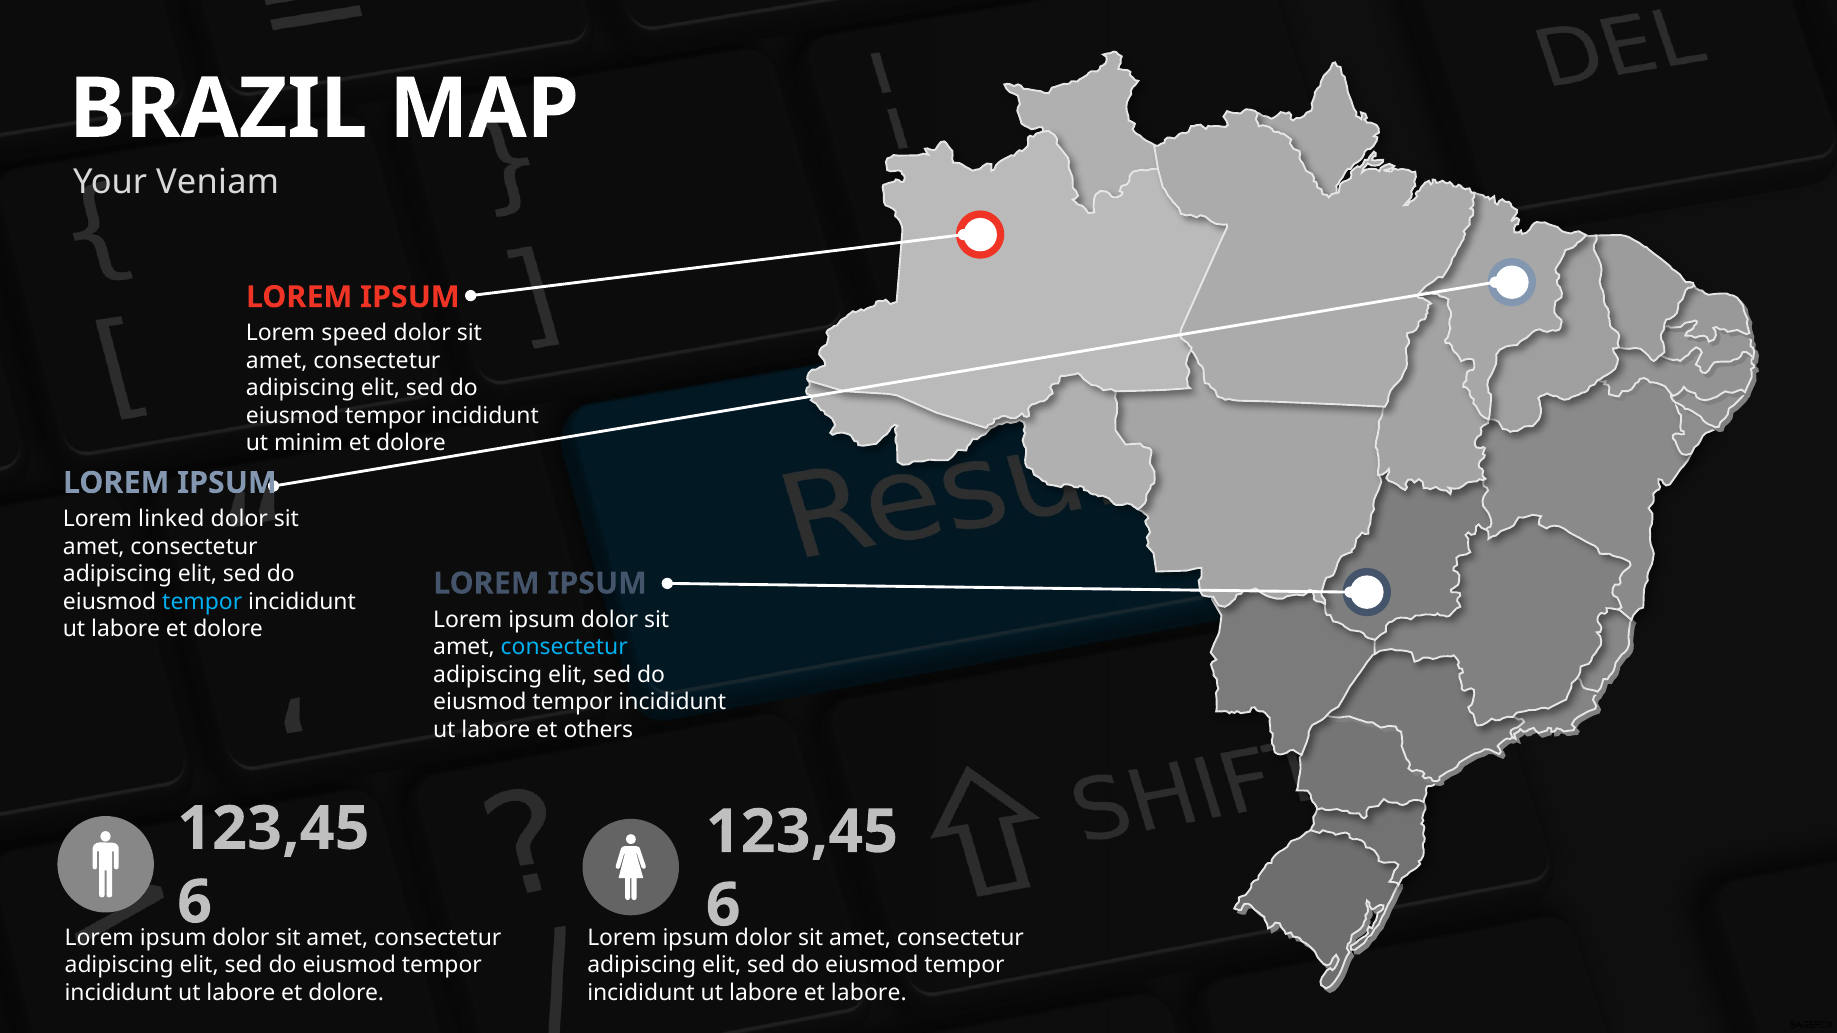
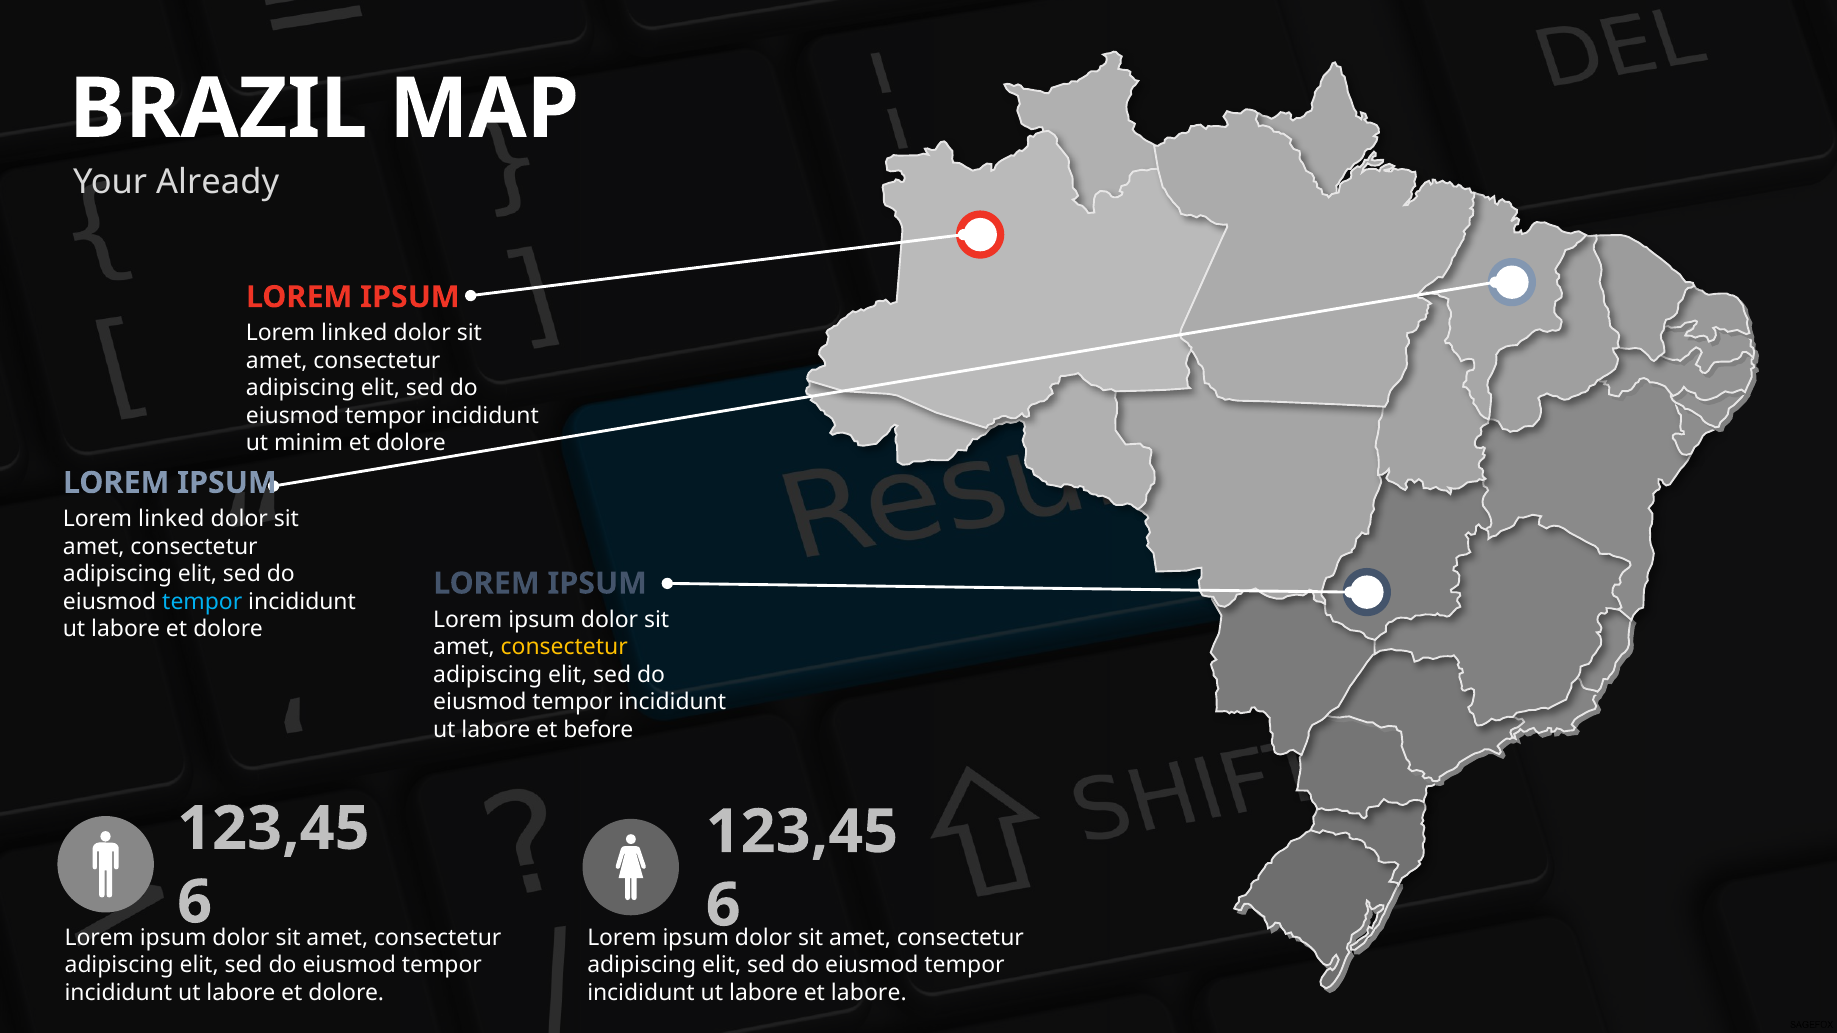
Veniam: Veniam -> Already
speed at (354, 333): speed -> linked
consectetur at (564, 647) colour: light blue -> yellow
others: others -> before
